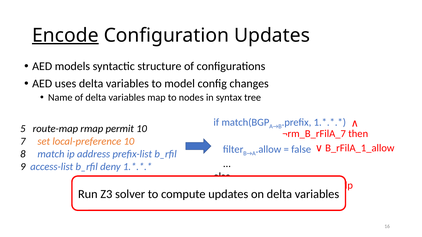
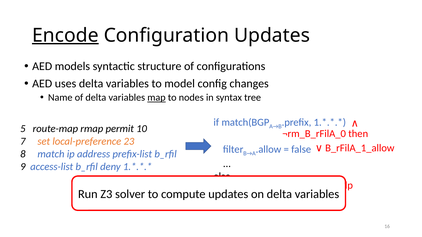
map underline: none -> present
¬rm_B_rFilA_7: ¬rm_B_rFilA_7 -> ¬rm_B_rFilA_0
local-preference 10: 10 -> 23
